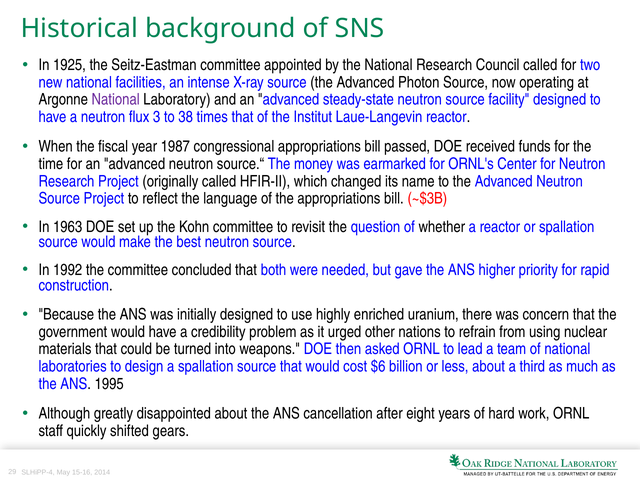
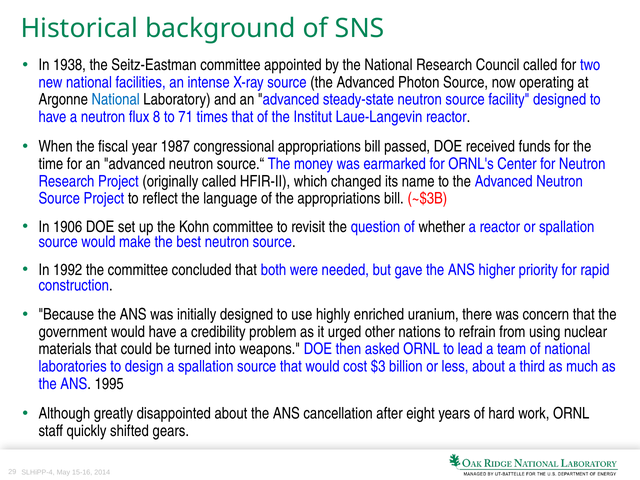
1925: 1925 -> 1938
National at (116, 100) colour: purple -> blue
3: 3 -> 8
38: 38 -> 71
1963: 1963 -> 1906
$6: $6 -> $3
